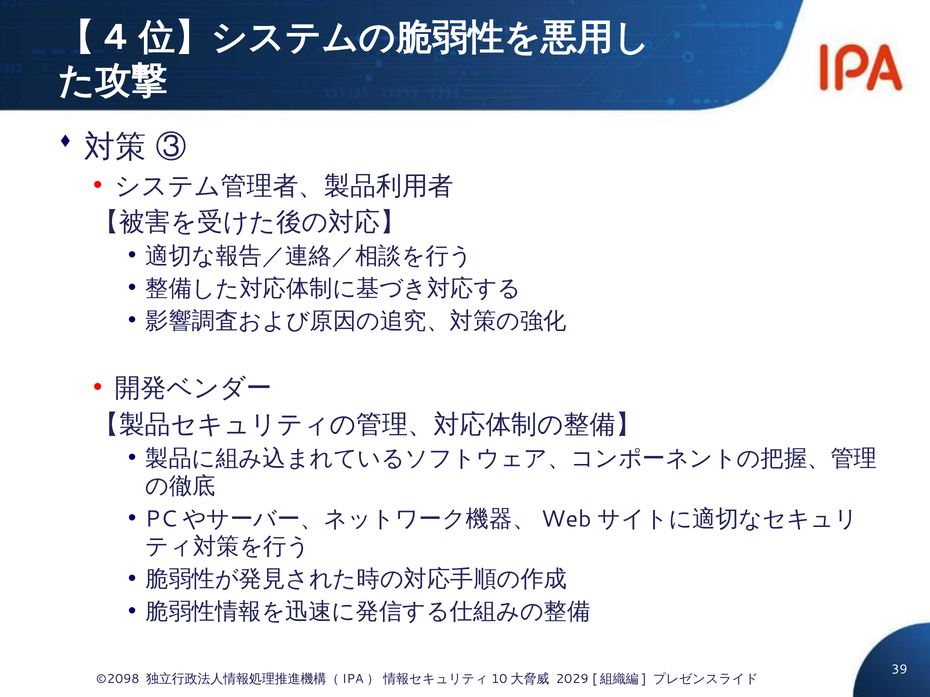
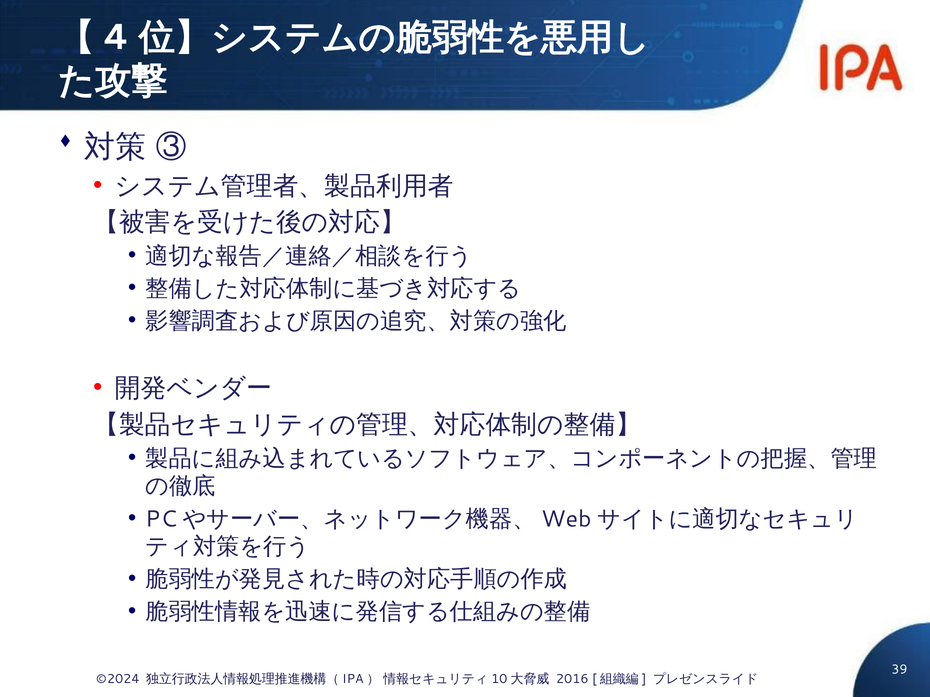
©2098: ©2098 -> ©2024
2029: 2029 -> 2016
